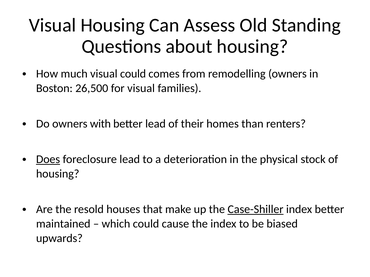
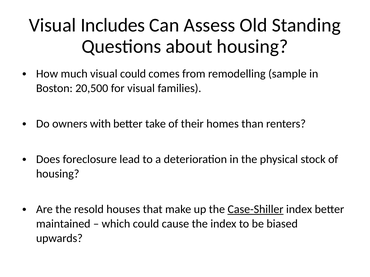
Visual Housing: Housing -> Includes
remodelling owners: owners -> sample
26,500: 26,500 -> 20,500
better lead: lead -> take
Does underline: present -> none
